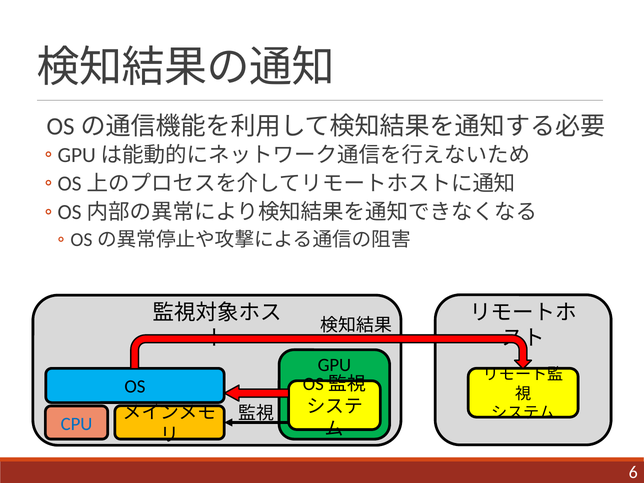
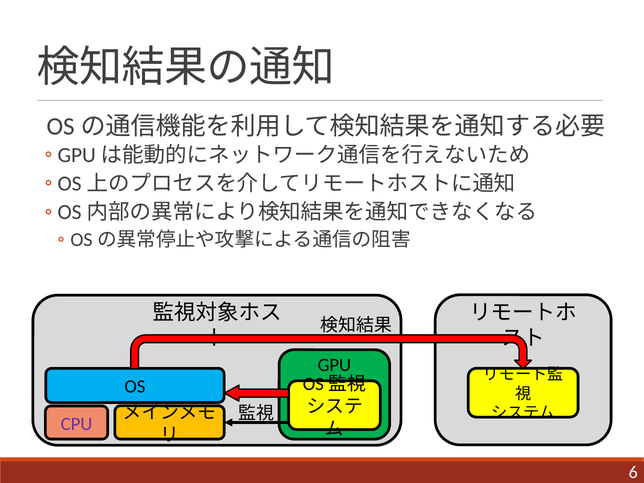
CPU colour: blue -> purple
